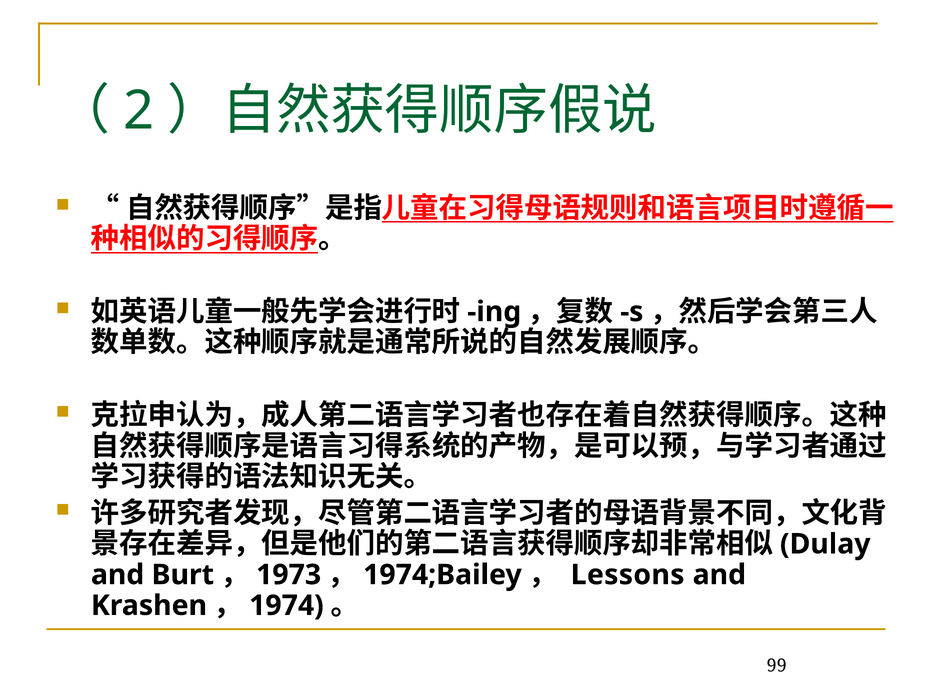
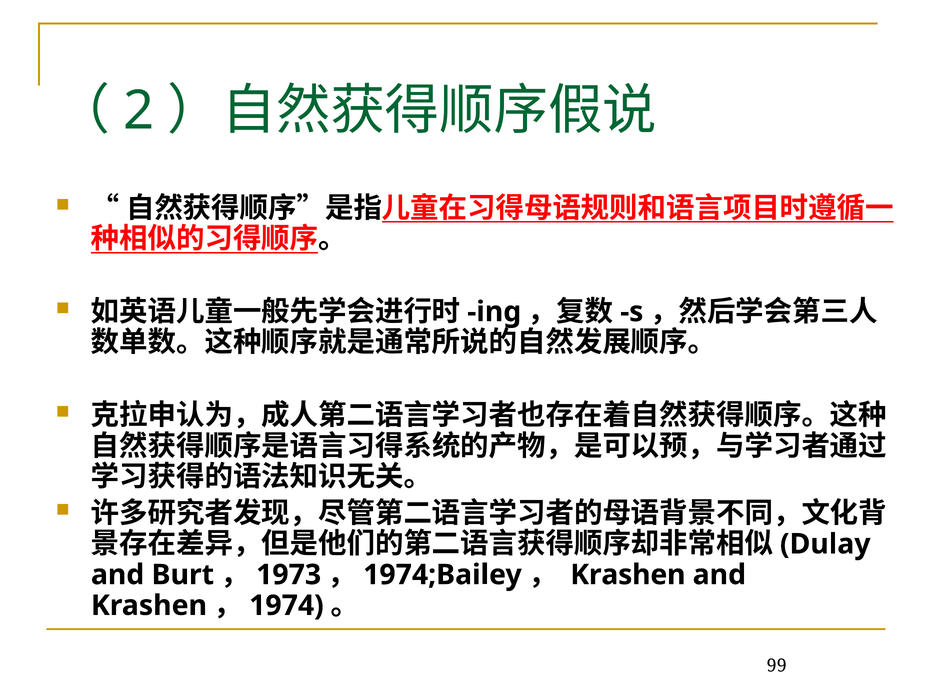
Lessons at (628, 575): Lessons -> Krashen
